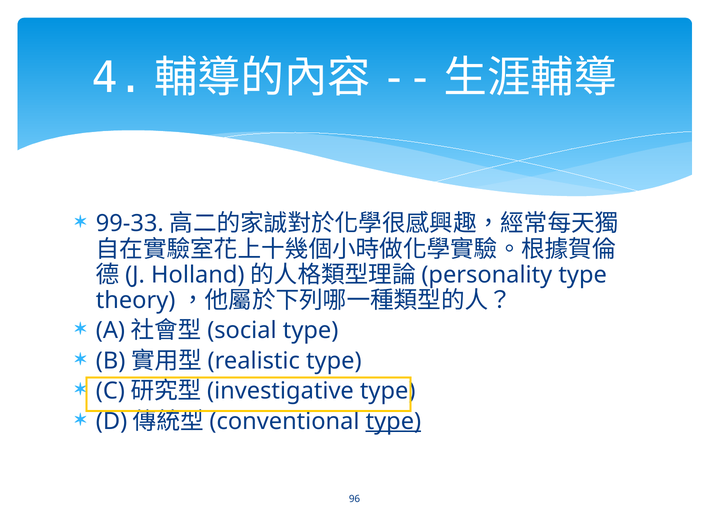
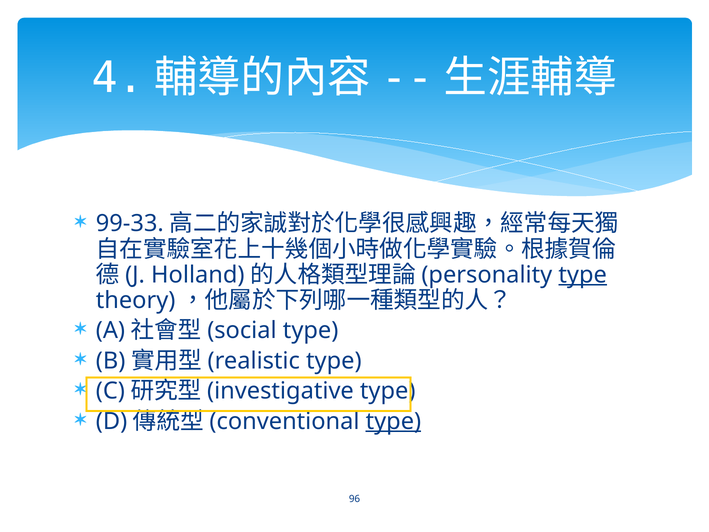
type at (583, 275) underline: none -> present
